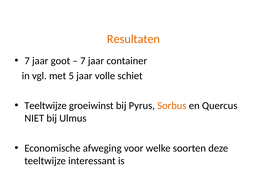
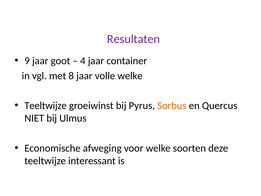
Resultaten colour: orange -> purple
7 at (27, 61): 7 -> 9
7 at (83, 61): 7 -> 4
5: 5 -> 8
volle schiet: schiet -> welke
